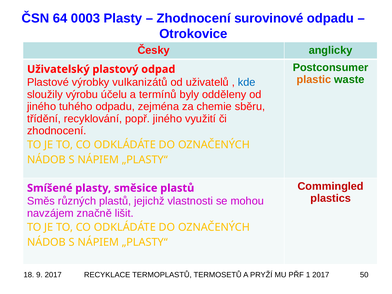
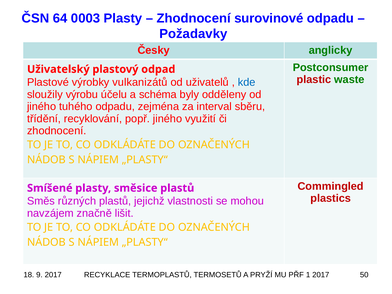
Otrokovice: Otrokovice -> Požadavky
plastic colour: orange -> red
termínů: termínů -> schéma
chemie: chemie -> interval
